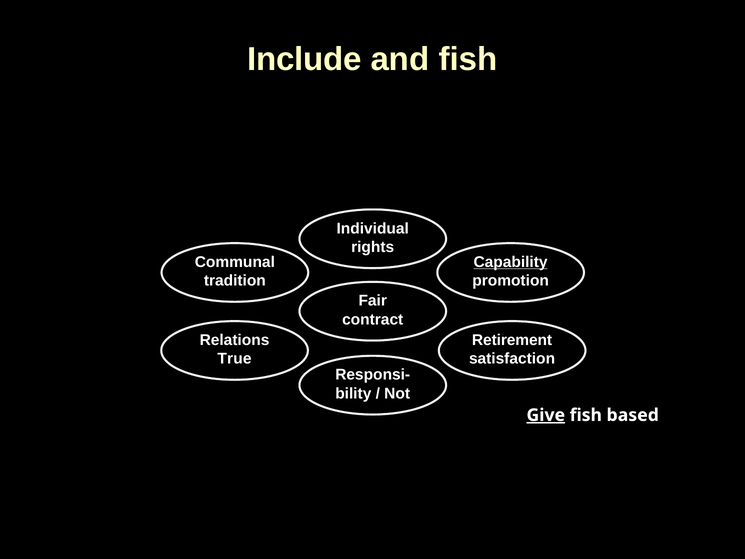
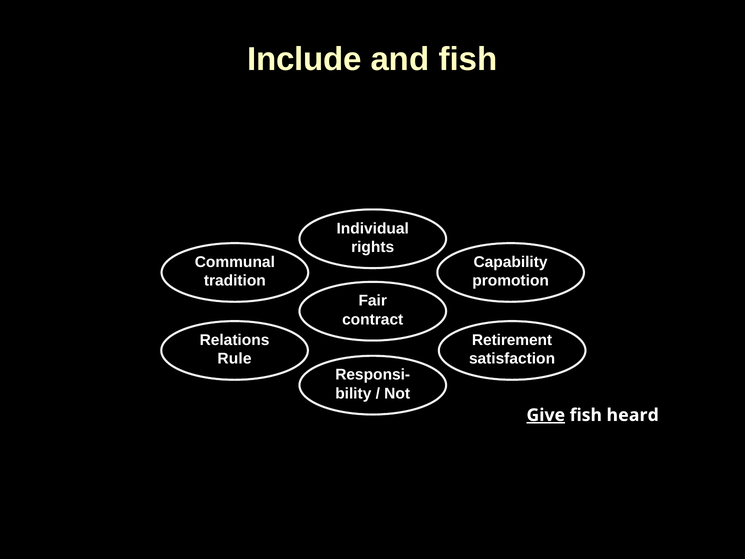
Capability underline: present -> none
True: True -> Rule
based: based -> heard
